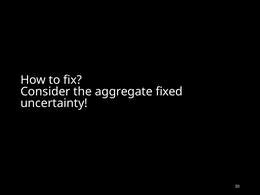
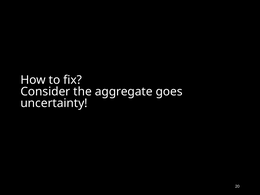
fixed: fixed -> goes
